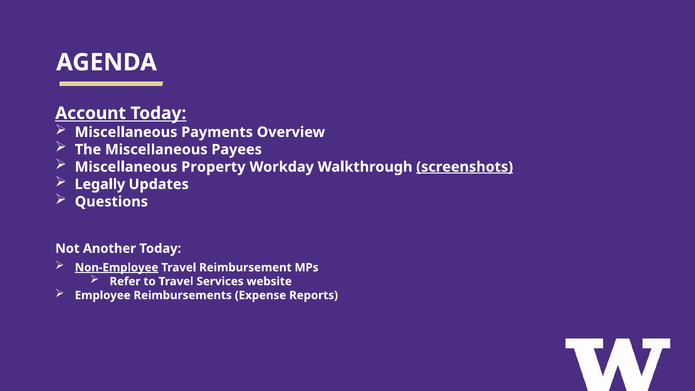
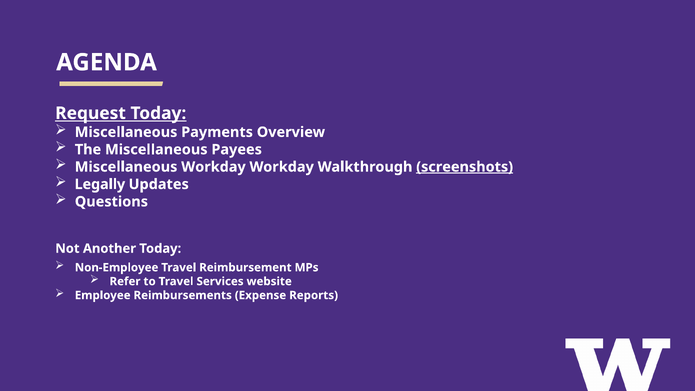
Account: Account -> Request
Miscellaneous Property: Property -> Workday
Non-Employee underline: present -> none
